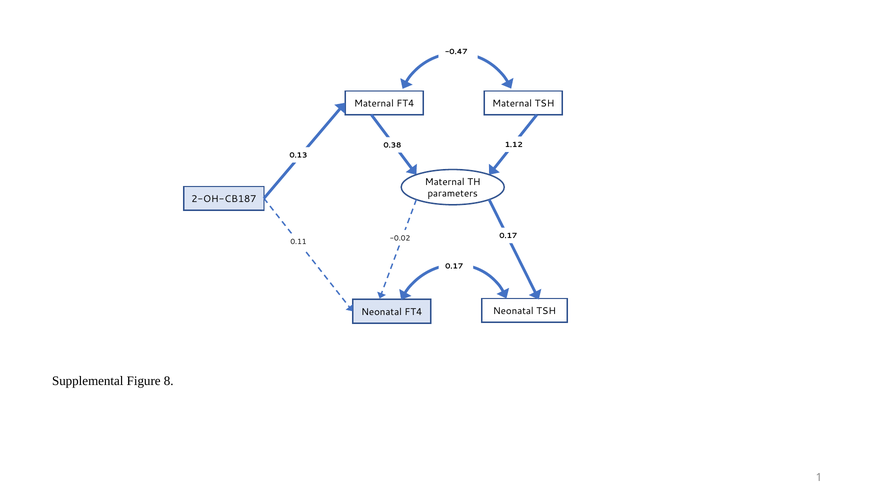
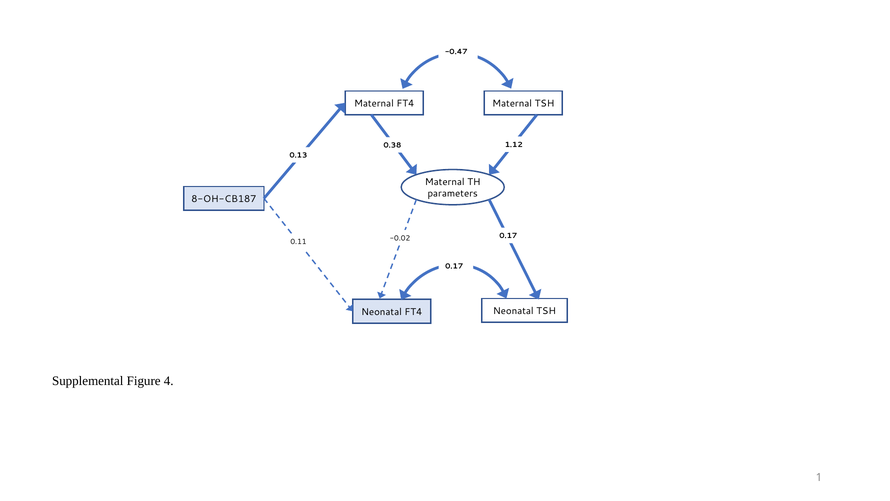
2-OH-CB187: 2-OH-CB187 -> 8-OH-CB187
8: 8 -> 4
